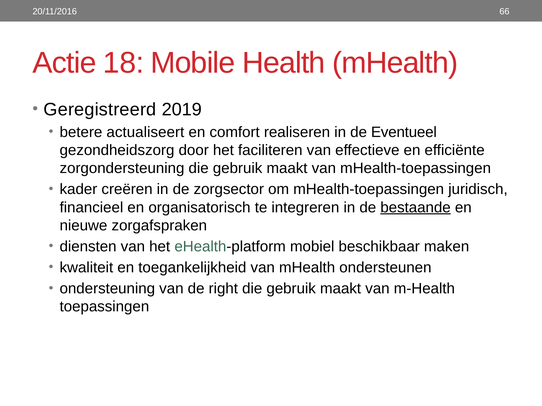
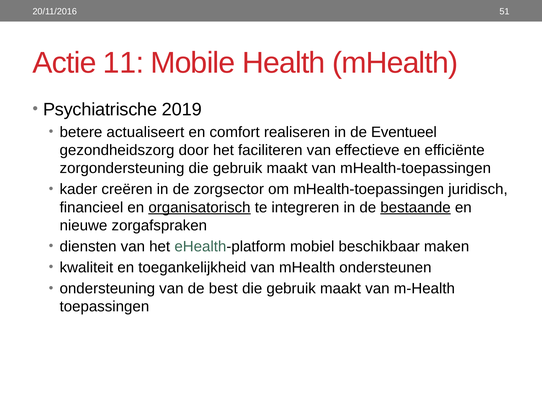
66: 66 -> 51
18: 18 -> 11
Geregistreerd: Geregistreerd -> Psychiatrische
organisatorisch underline: none -> present
right: right -> best
